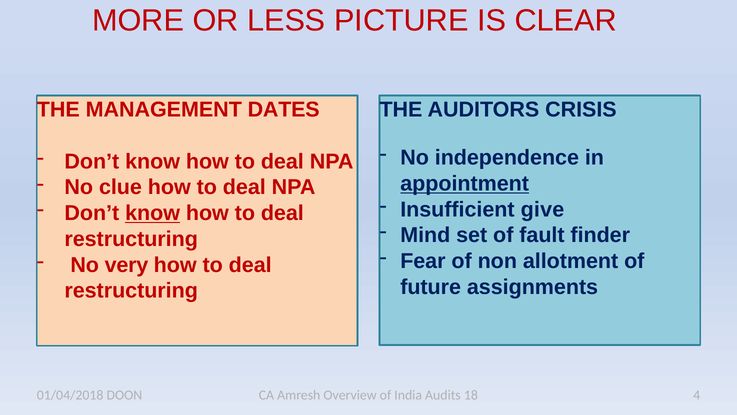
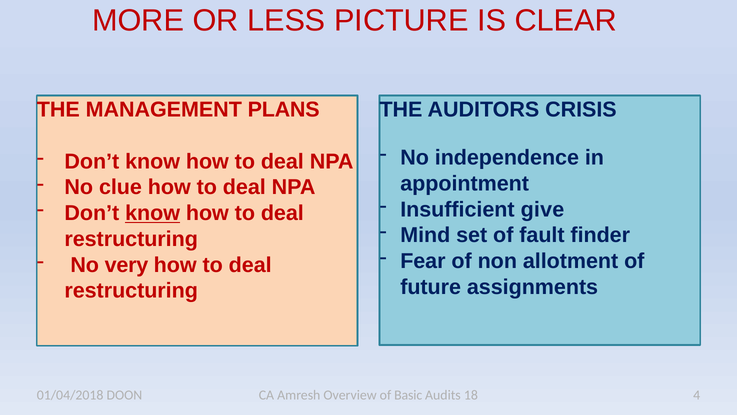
DATES: DATES -> PLANS
appointment underline: present -> none
India: India -> Basic
